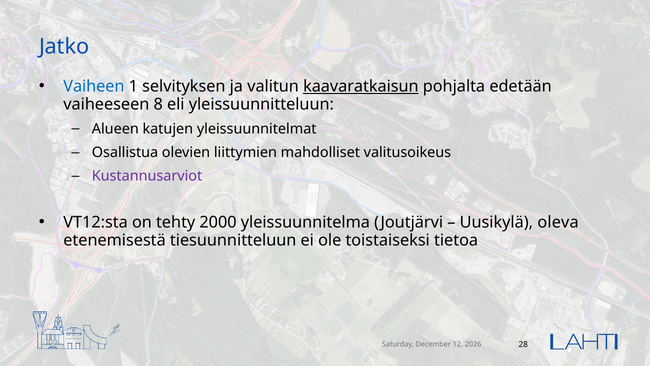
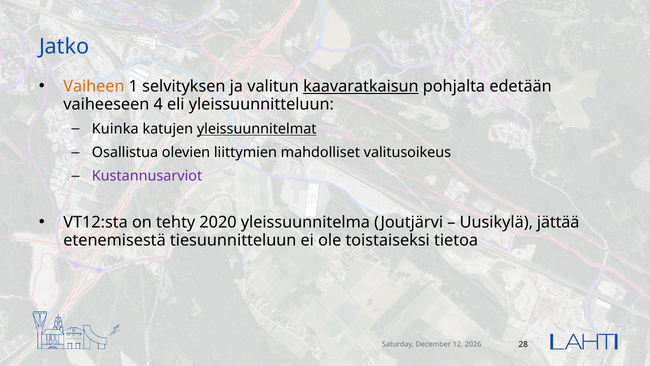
Vaiheen colour: blue -> orange
8: 8 -> 4
Alueen: Alueen -> Kuinka
yleissuunnitelmat underline: none -> present
2000: 2000 -> 2020
oleva: oleva -> jättää
